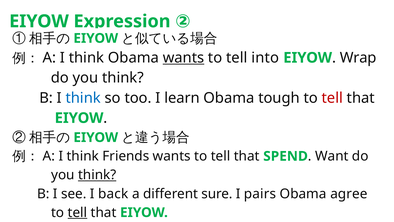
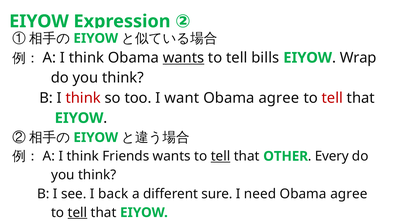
into: into -> bills
think at (83, 98) colour: blue -> red
learn: learn -> want
tough at (279, 98): tough -> agree
tell at (221, 156) underline: none -> present
SPEND: SPEND -> OTHER
Want: Want -> Every
think at (97, 175) underline: present -> none
pairs: pairs -> need
